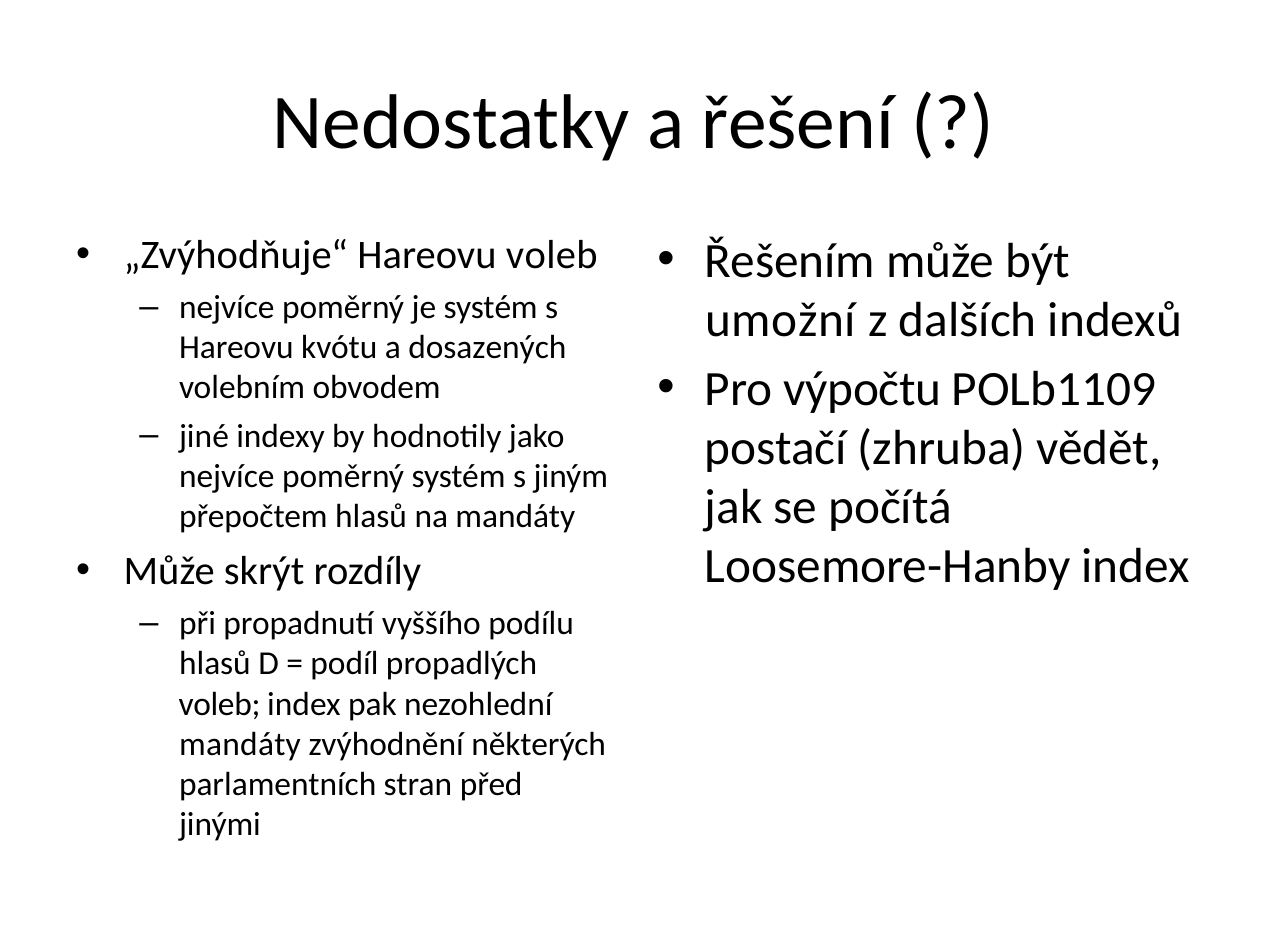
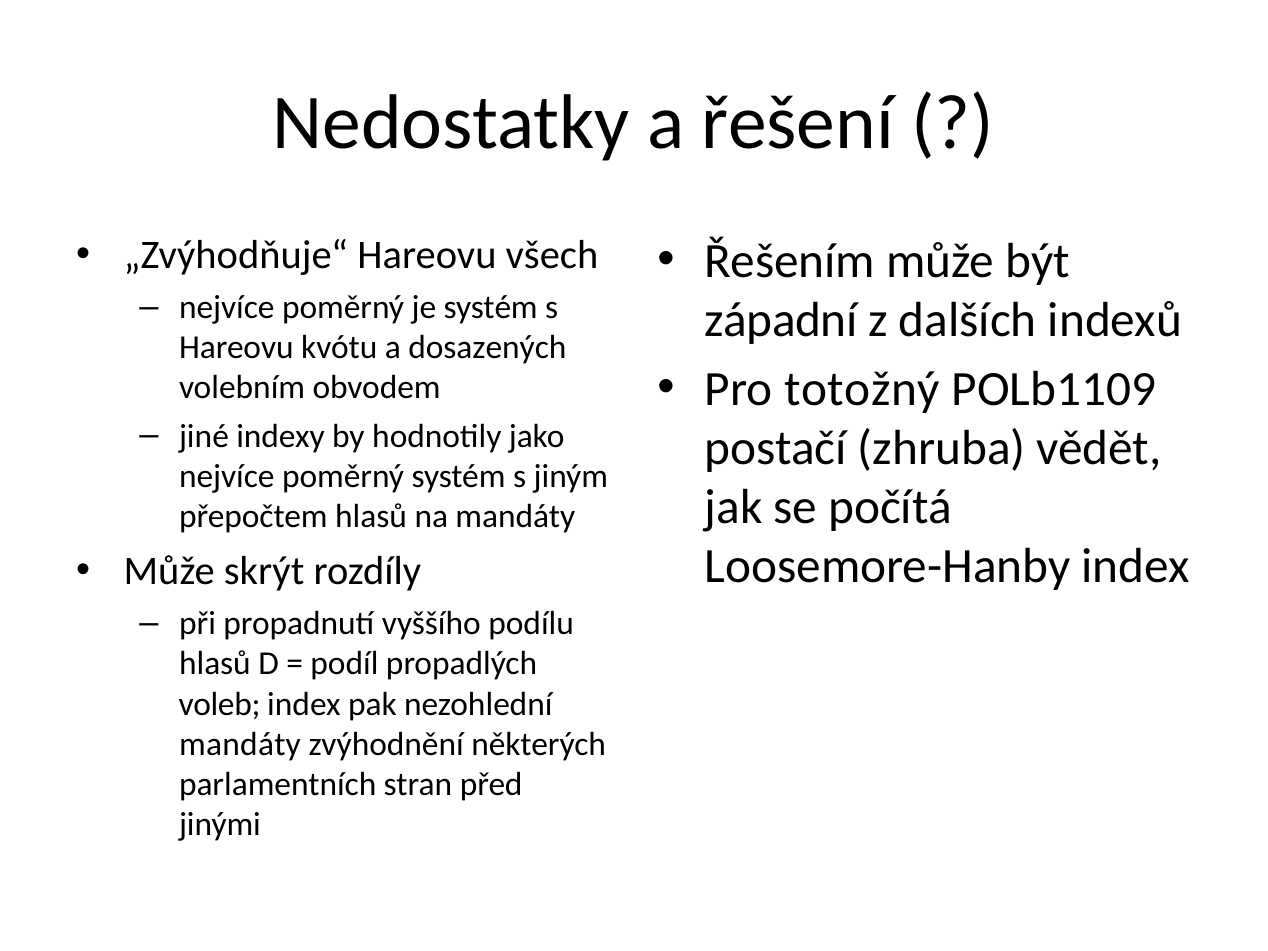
Hareovu voleb: voleb -> všech
umožní: umožní -> západní
výpočtu: výpočtu -> totožný
